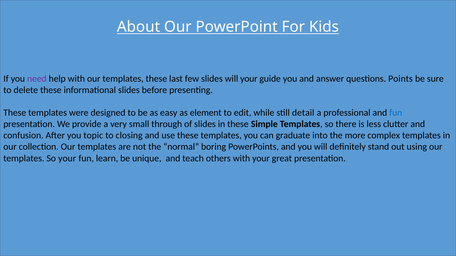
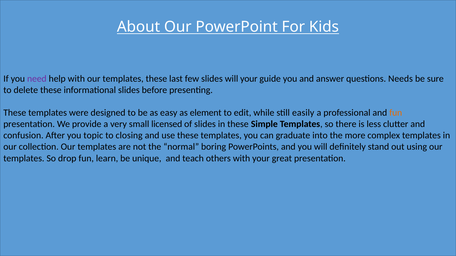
Points: Points -> Needs
detail: detail -> easily
fun at (396, 113) colour: blue -> orange
through: through -> licensed
So your: your -> drop
